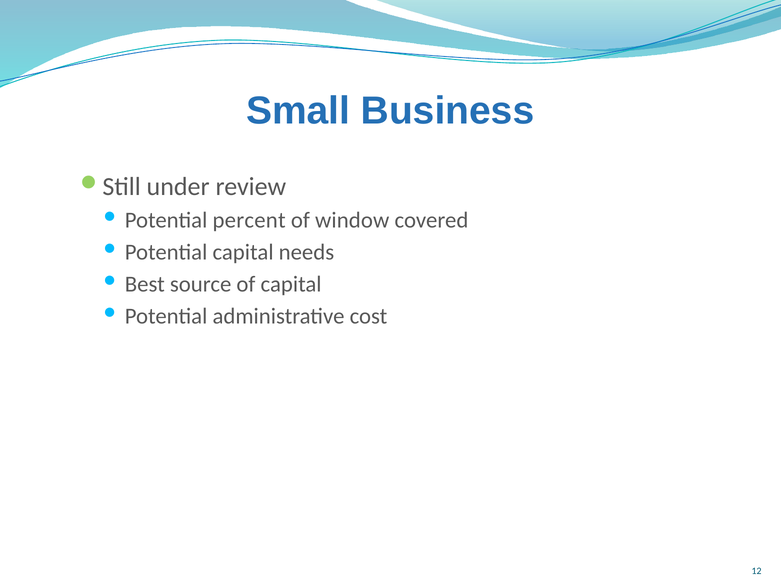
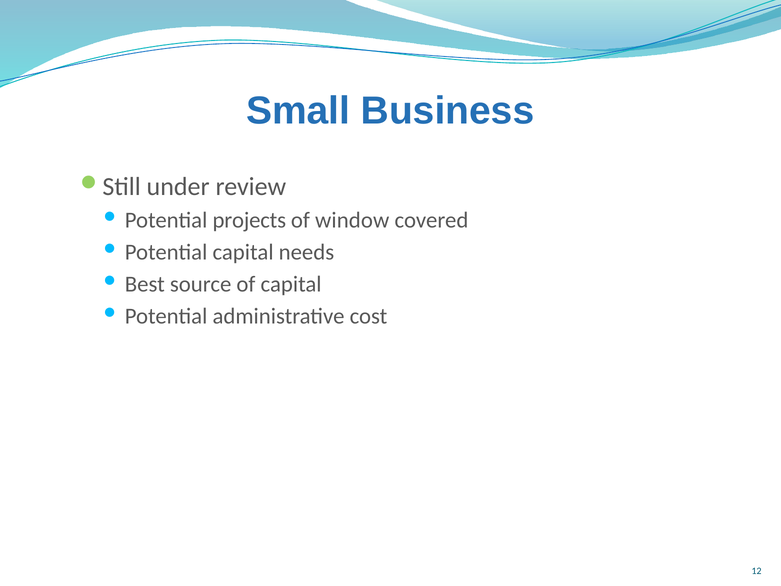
percent: percent -> projects
